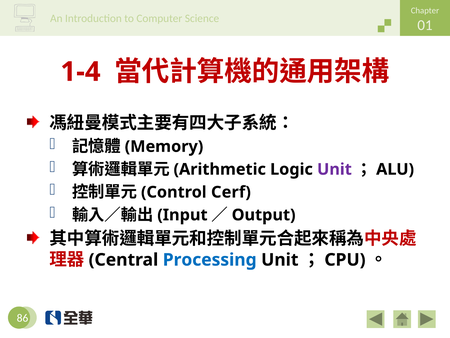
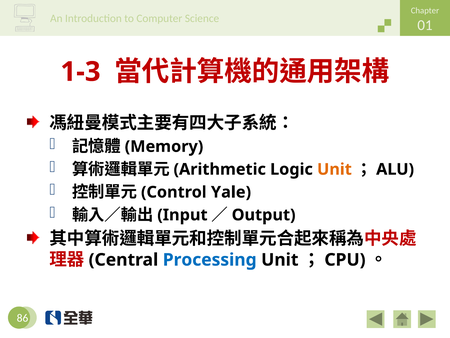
1-4: 1-4 -> 1-3
Unit at (334, 169) colour: purple -> orange
Cerf: Cerf -> Yale
